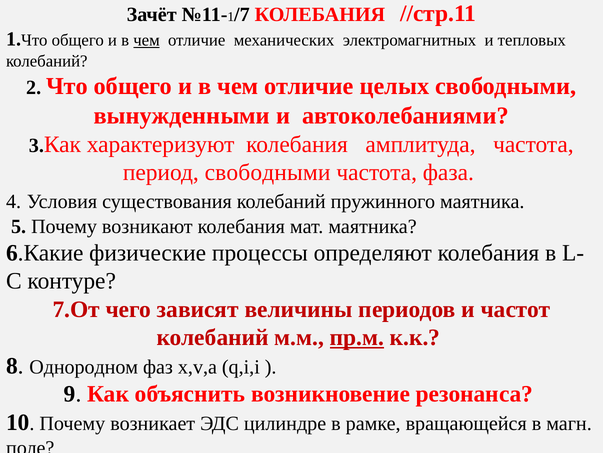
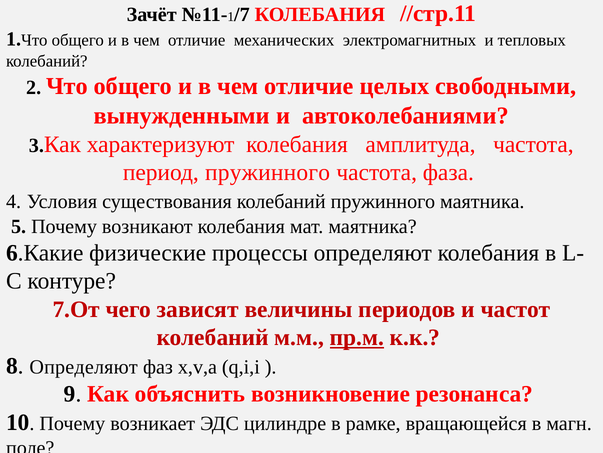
чем at (147, 40) underline: present -> none
период свободными: свободными -> пружинного
8 Однородном: Однородном -> Определяют
